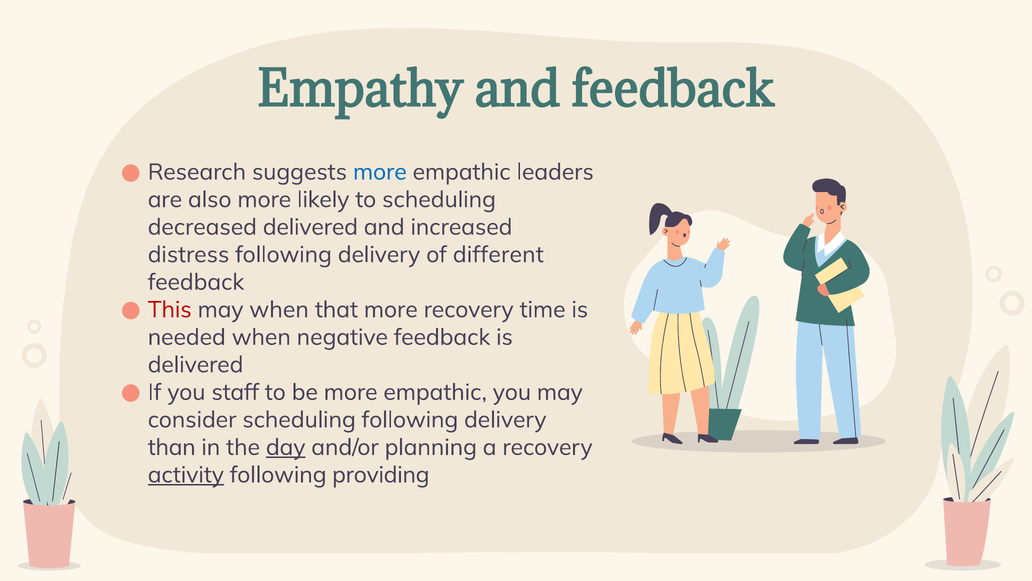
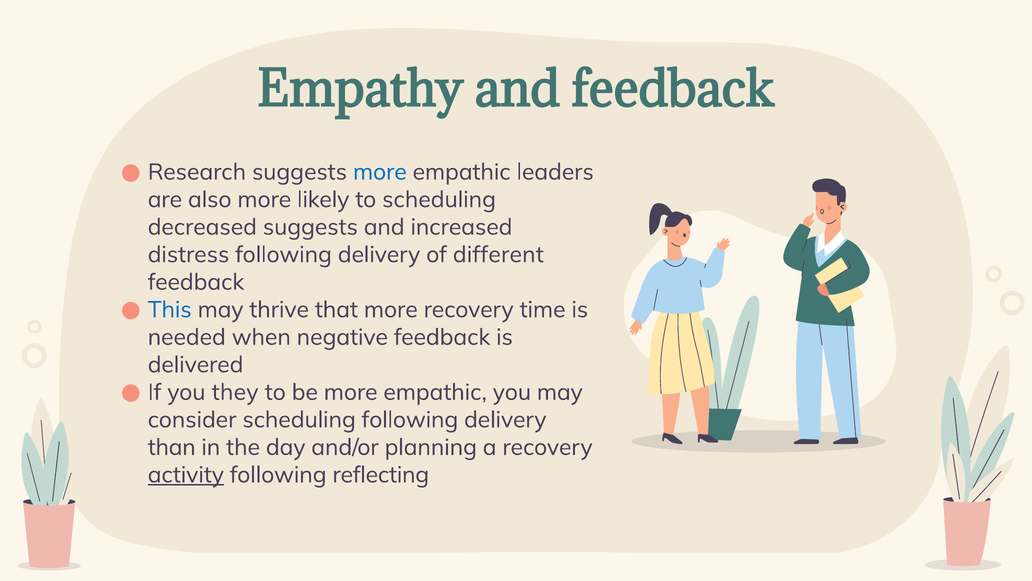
decreased delivered: delivered -> suggests
This colour: red -> blue
may when: when -> thrive
staff: staff -> they
day underline: present -> none
providing: providing -> reflecting
